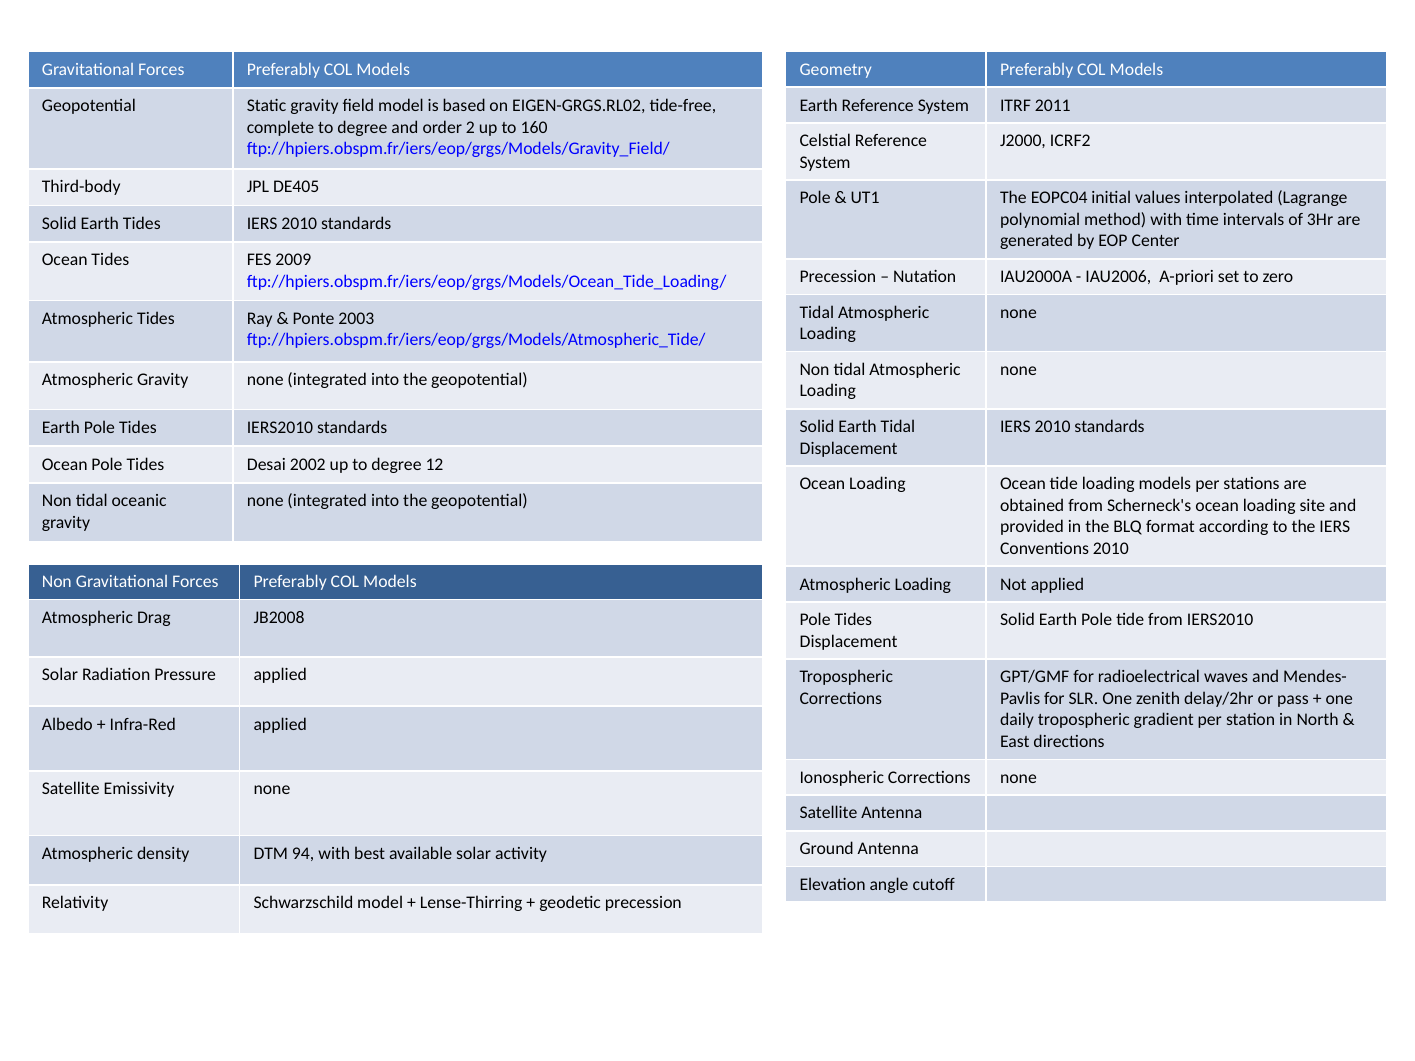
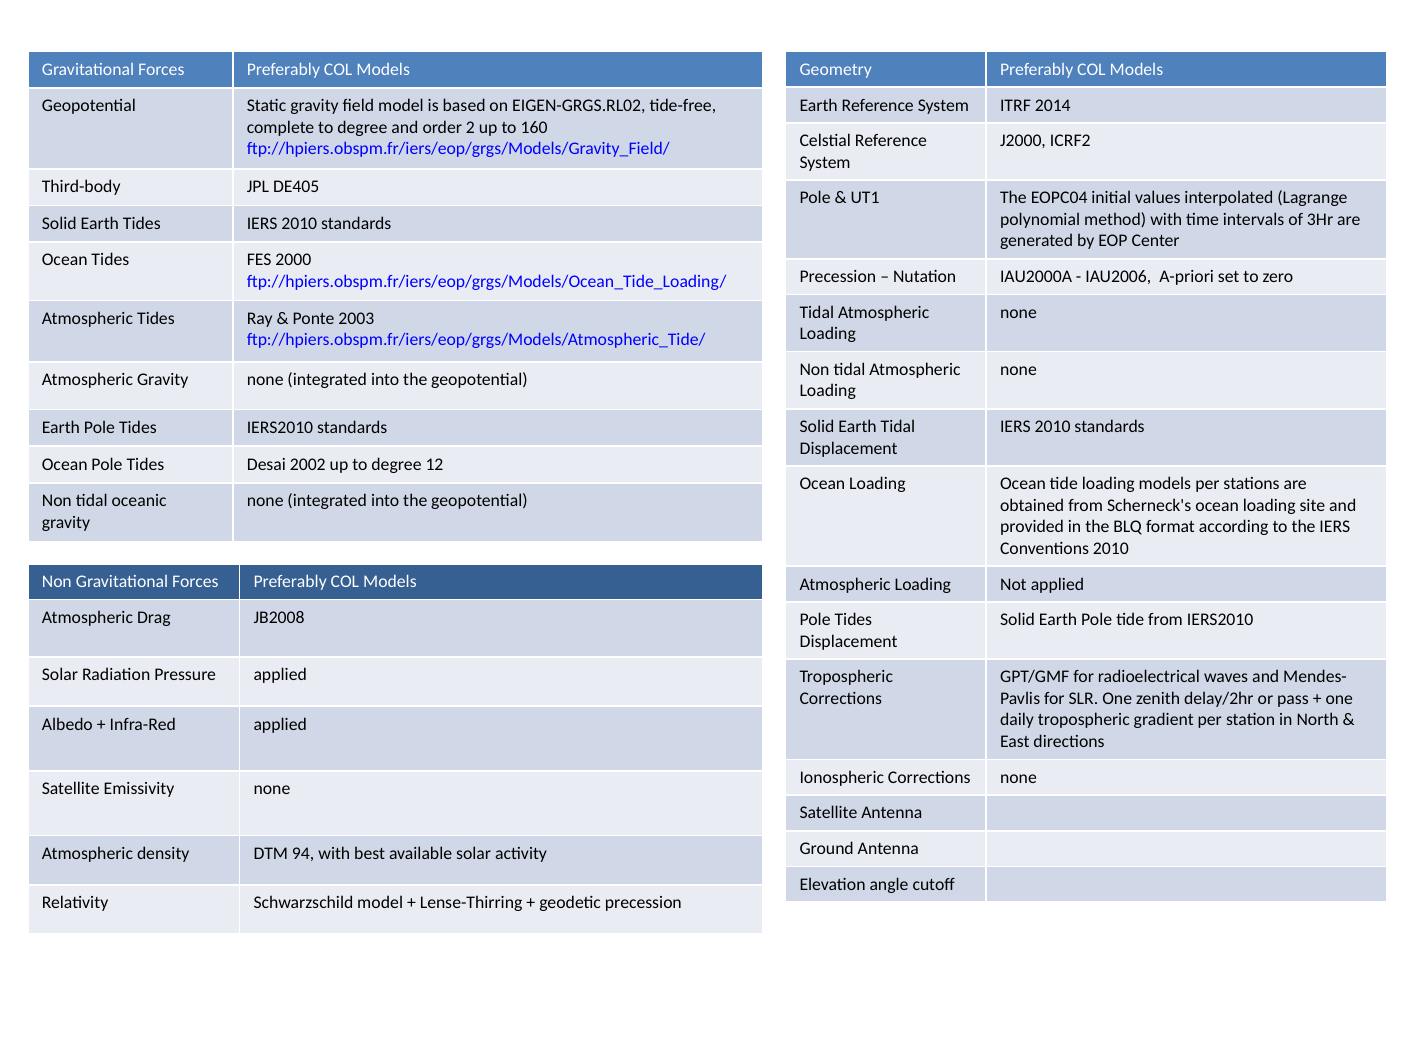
2011: 2011 -> 2014
2009: 2009 -> 2000
